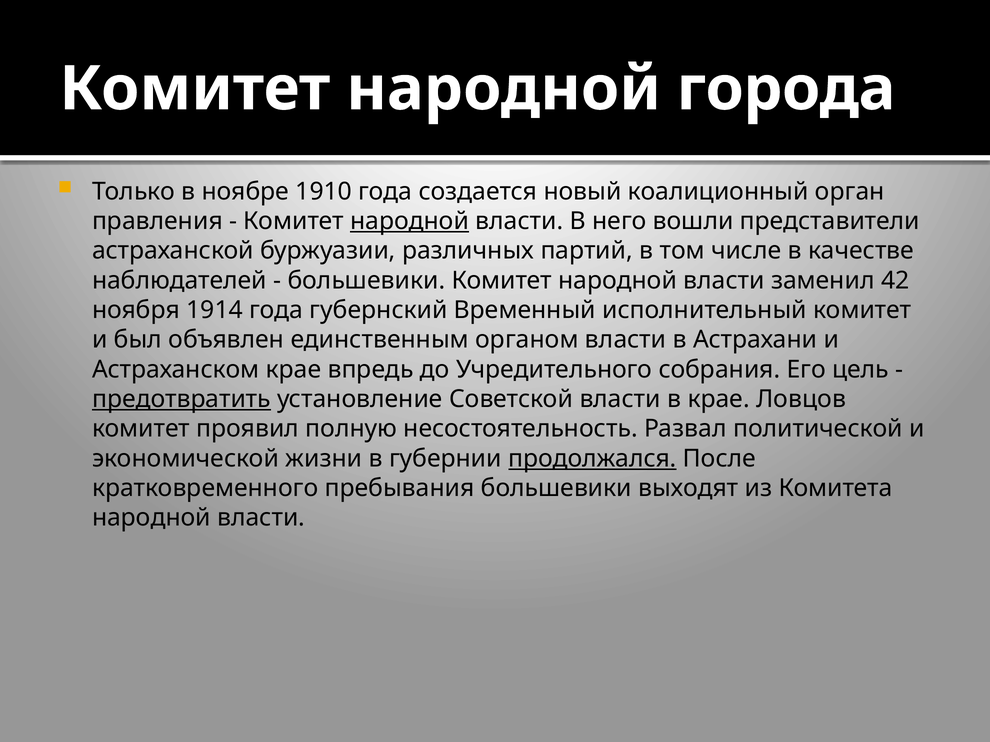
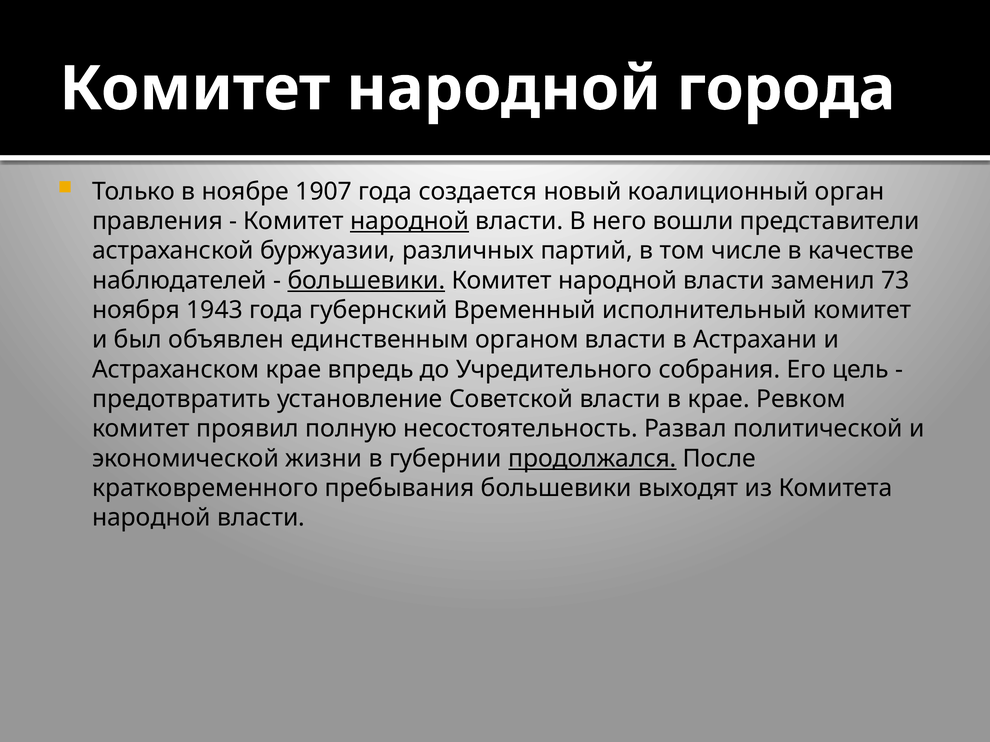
1910: 1910 -> 1907
большевики at (366, 281) underline: none -> present
42: 42 -> 73
1914: 1914 -> 1943
предотвратить underline: present -> none
Ловцов: Ловцов -> Ревком
